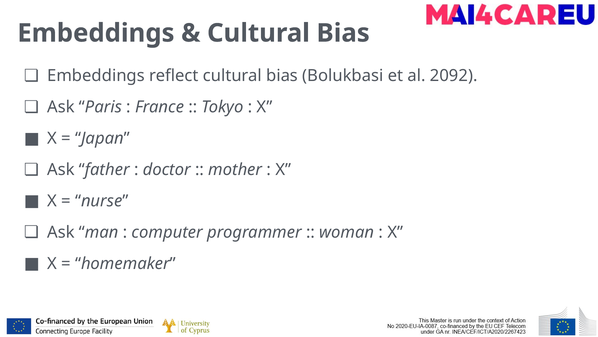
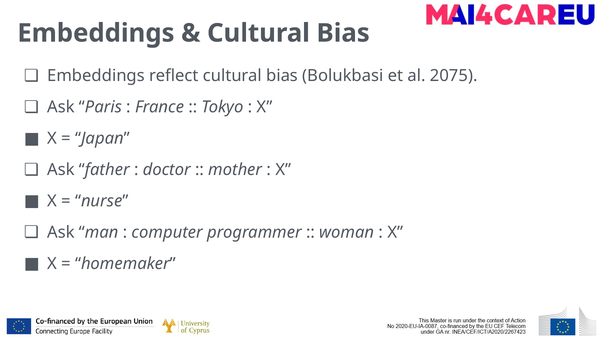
2092: 2092 -> 2075
